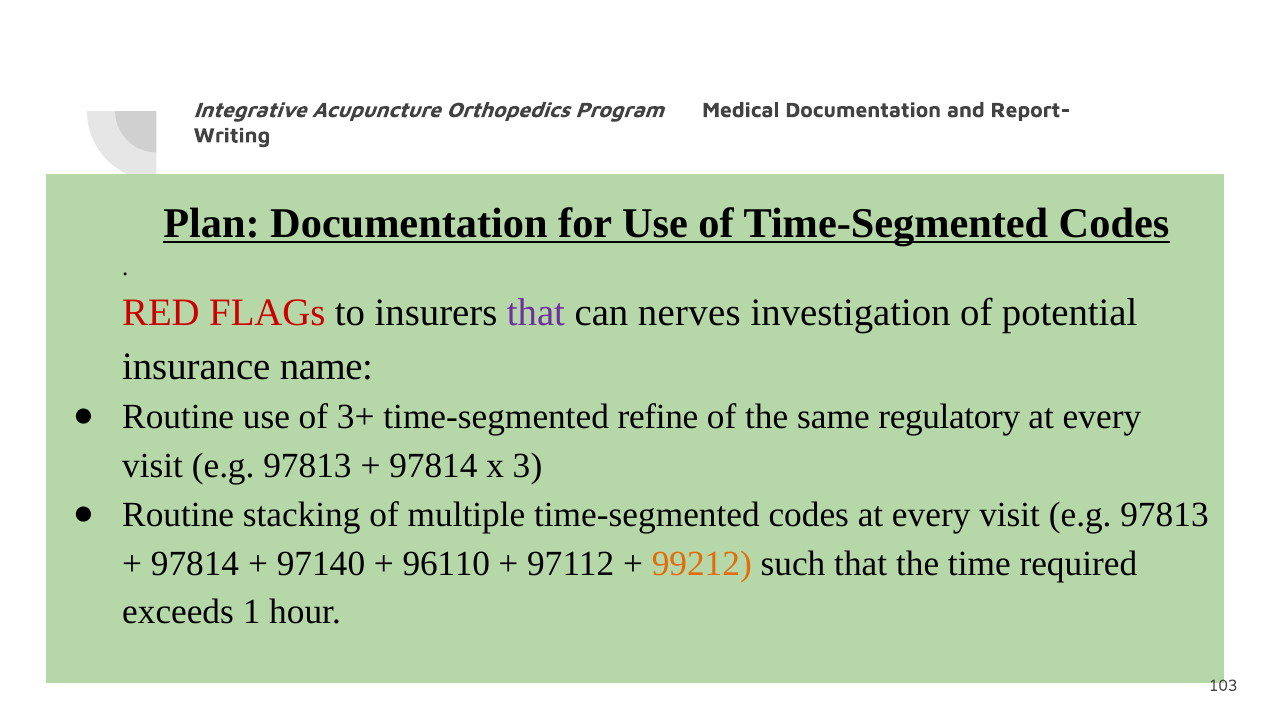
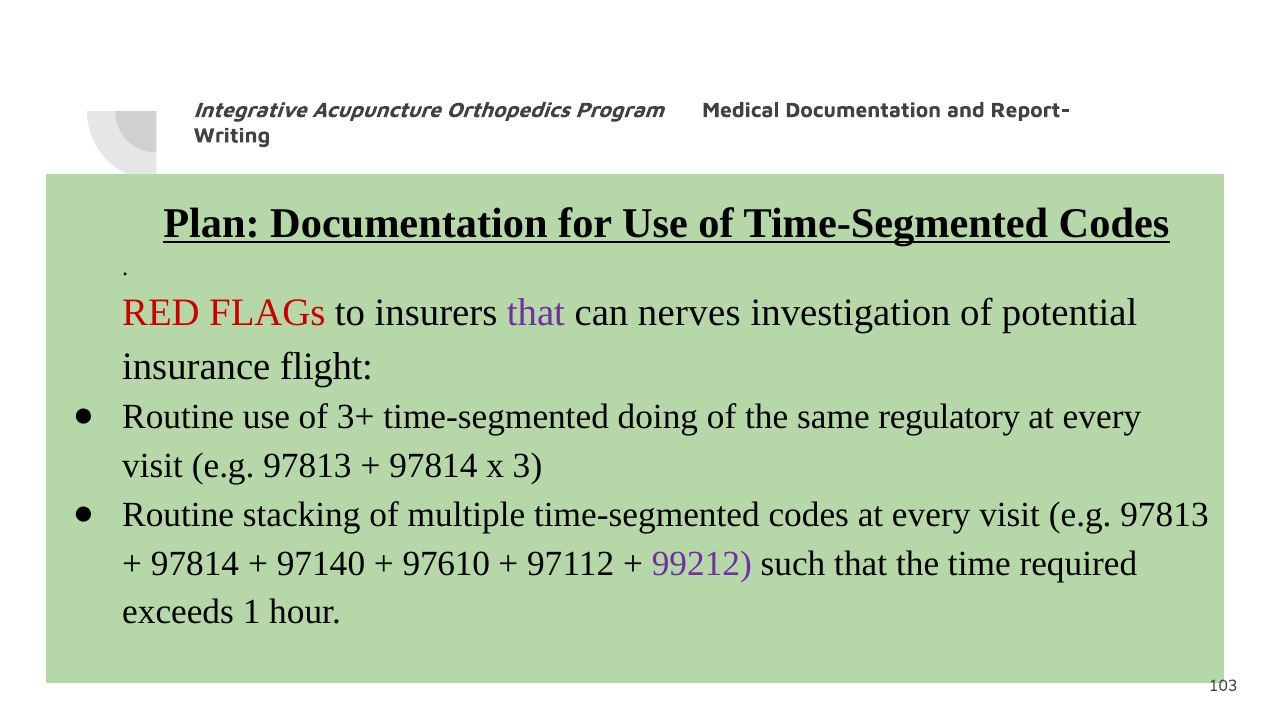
name: name -> flight
refine: refine -> doing
96110: 96110 -> 97610
99212 colour: orange -> purple
